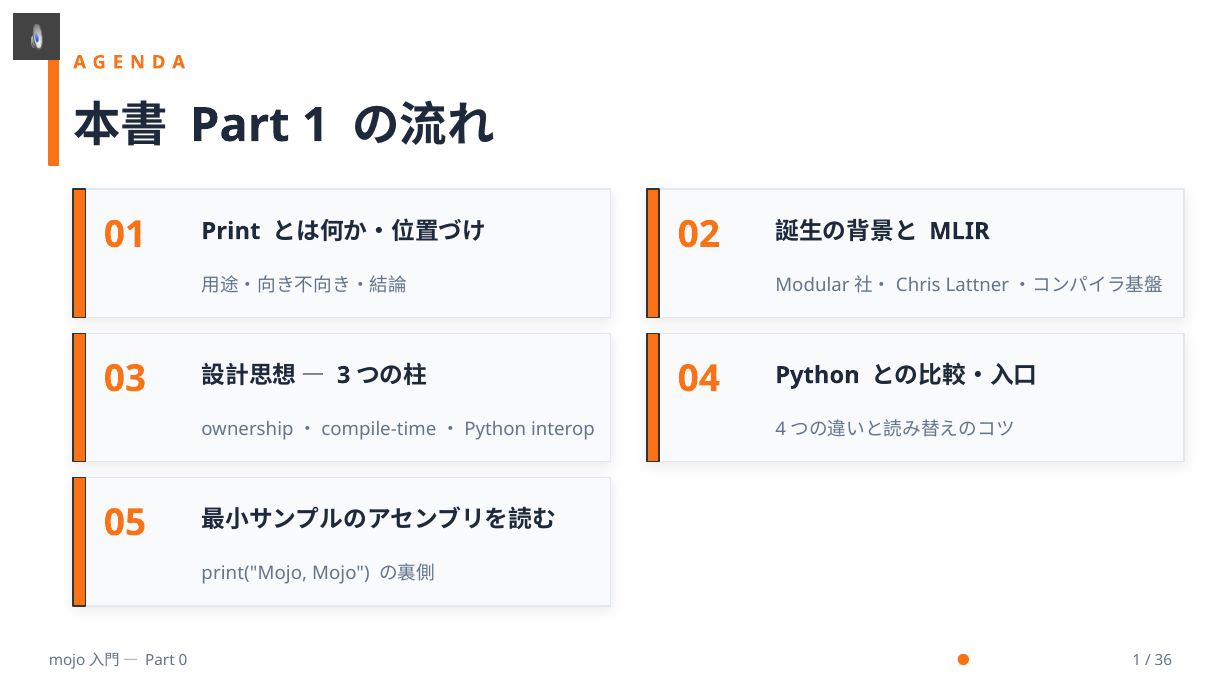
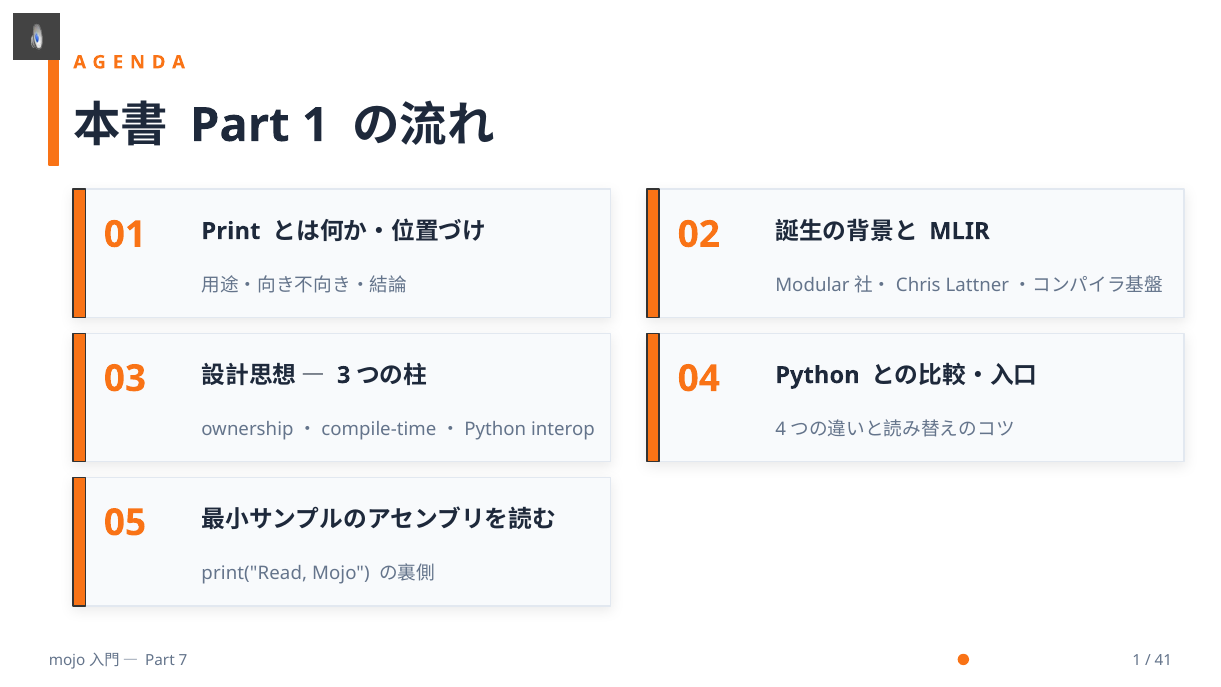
print("Mojo: print("Mojo -> print("Read
0: 0 -> 7
36: 36 -> 41
